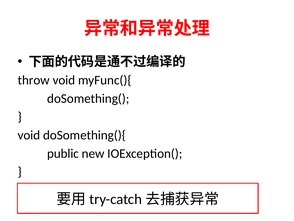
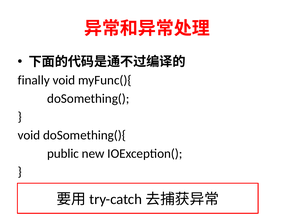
throw: throw -> finally
